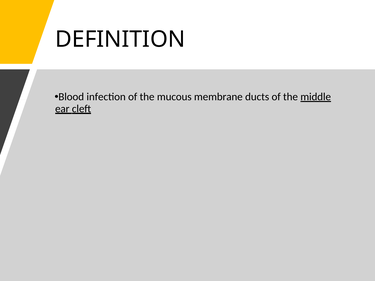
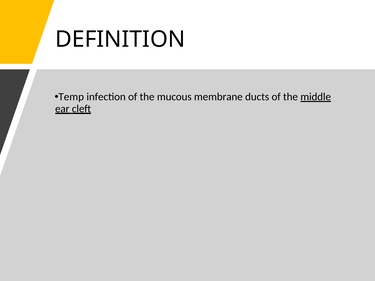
Blood: Blood -> Temp
